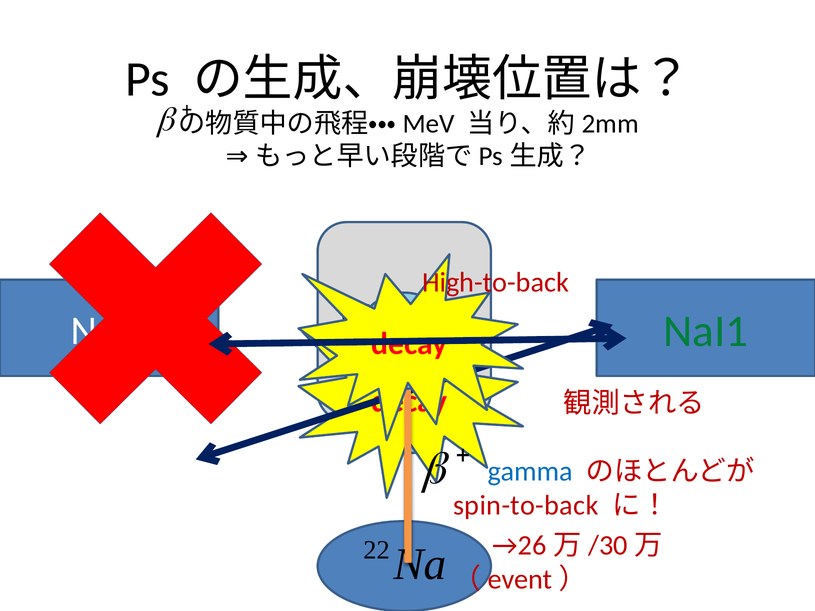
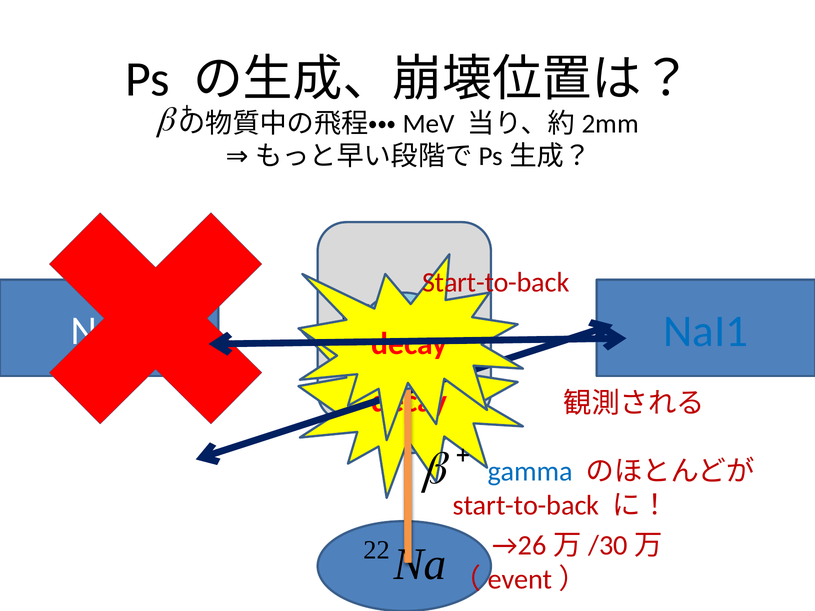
High-to-back at (496, 283): High-to-back -> Start-to-back
NaI1 colour: green -> blue
spin-to-back at (526, 505): spin-to-back -> start-to-back
